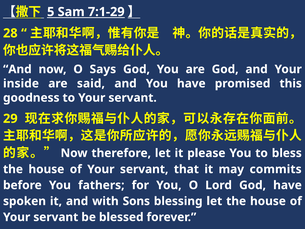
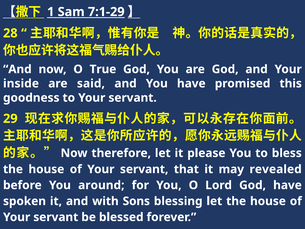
5: 5 -> 1
Says: Says -> True
commits: commits -> revealed
fathers: fathers -> around
